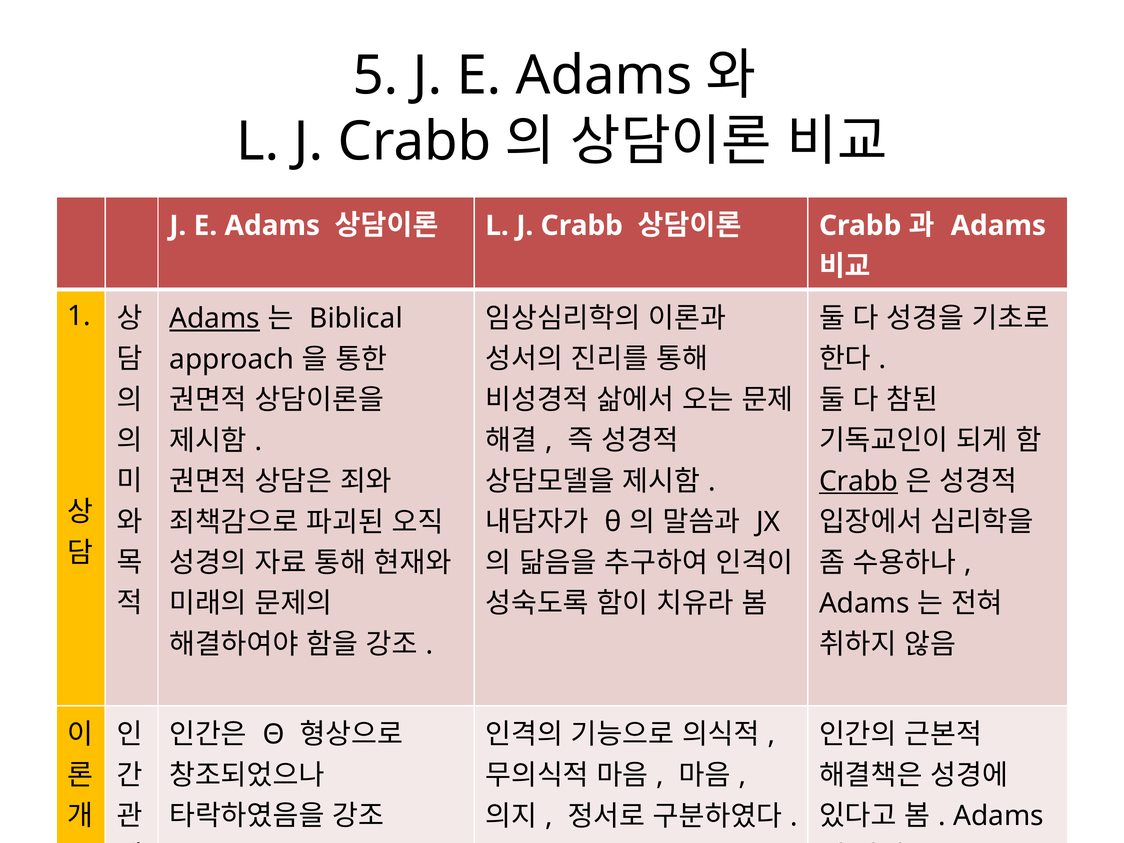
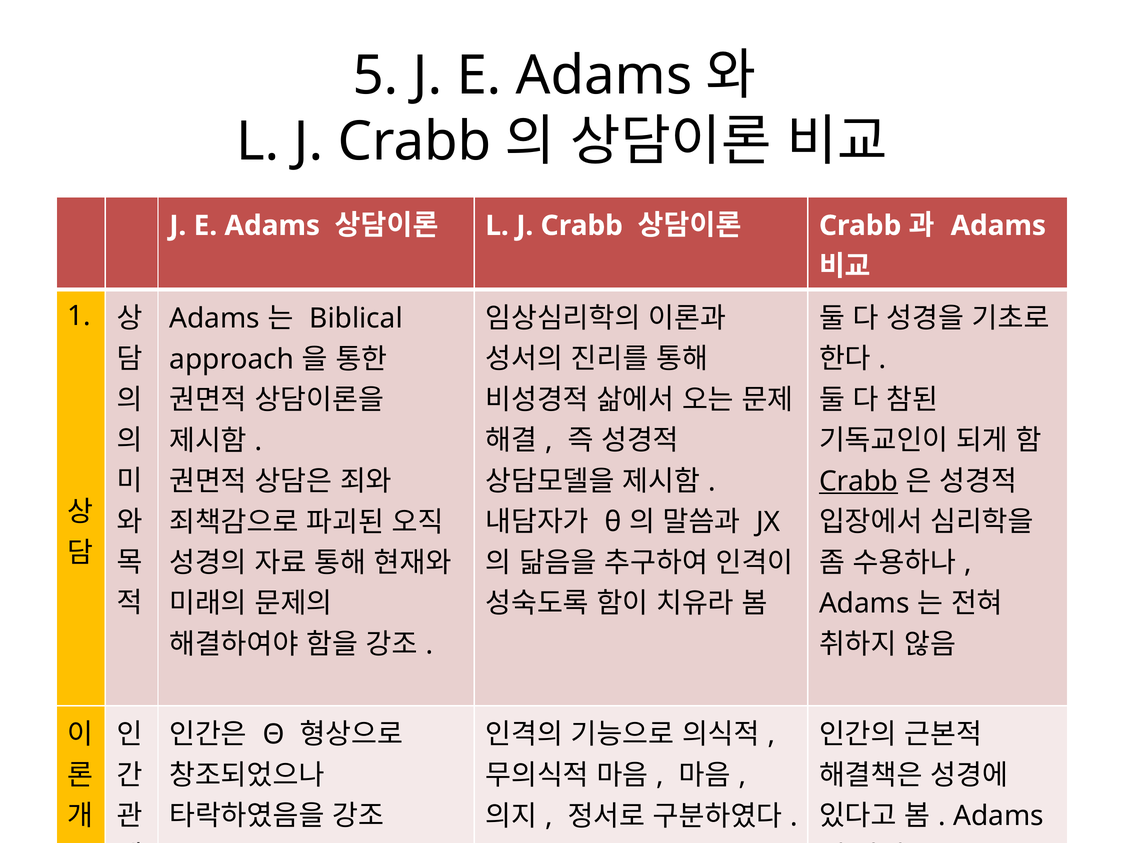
Adams at (215, 318) underline: present -> none
